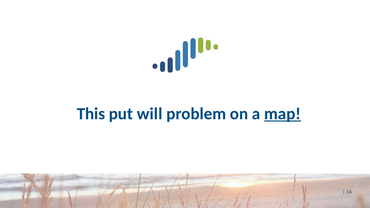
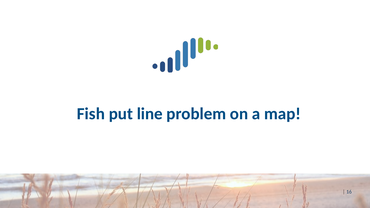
This: This -> Fish
will: will -> line
map underline: present -> none
